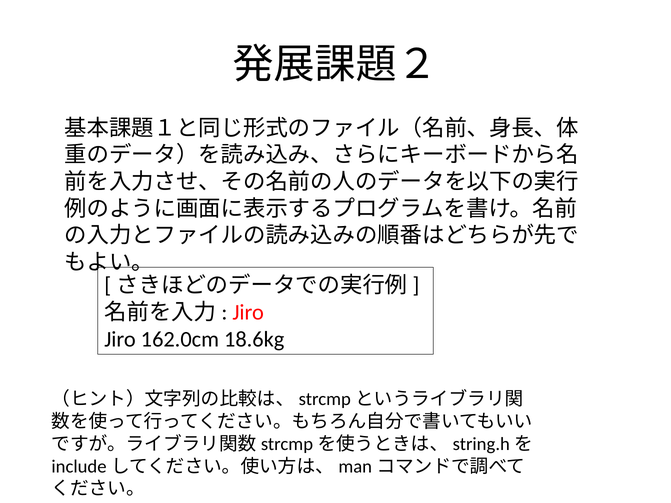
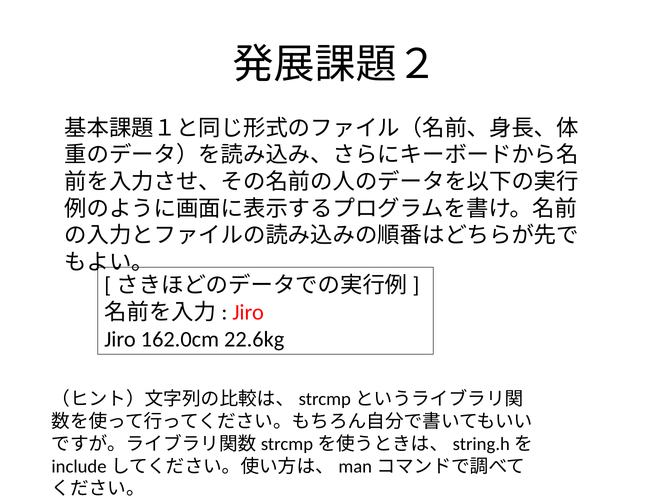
18.6kg: 18.6kg -> 22.6kg
